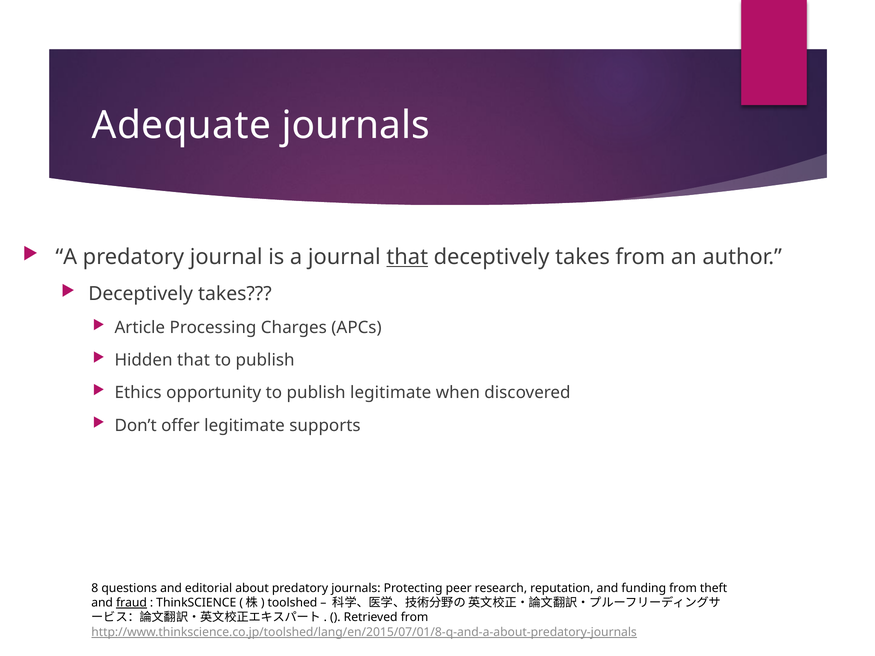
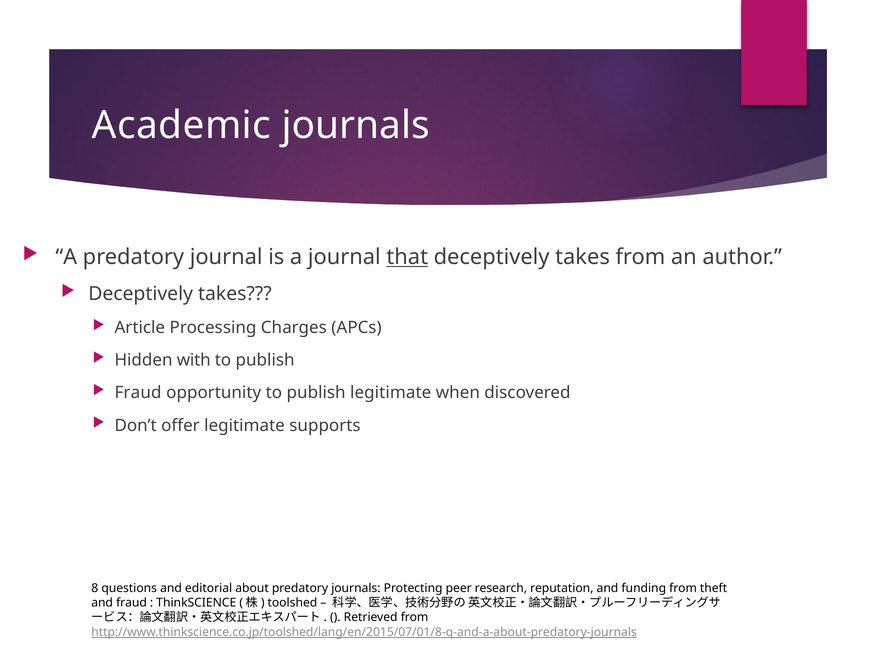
Adequate: Adequate -> Academic
Hidden that: that -> with
Ethics at (138, 393): Ethics -> Fraud
fraud at (131, 603) underline: present -> none
